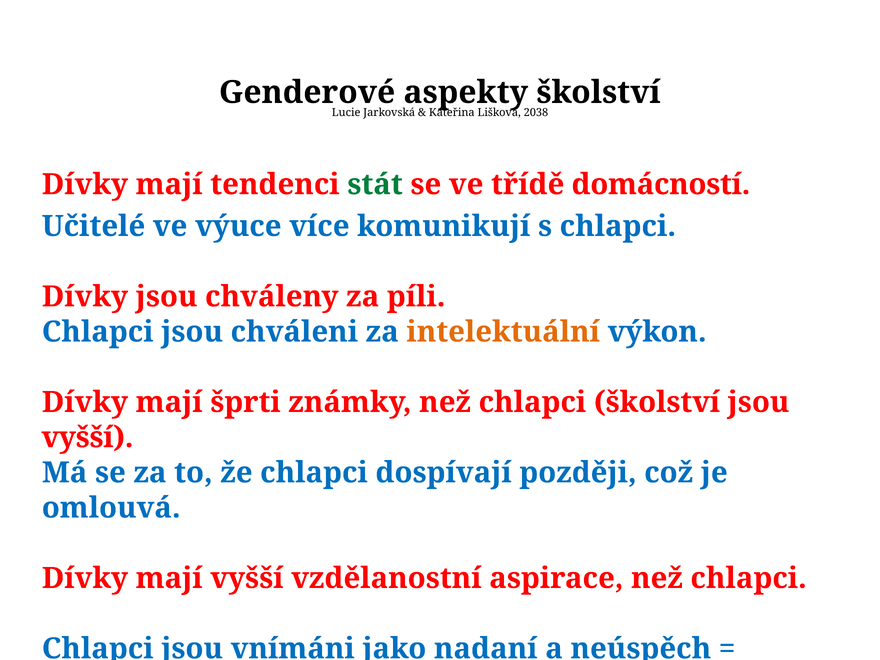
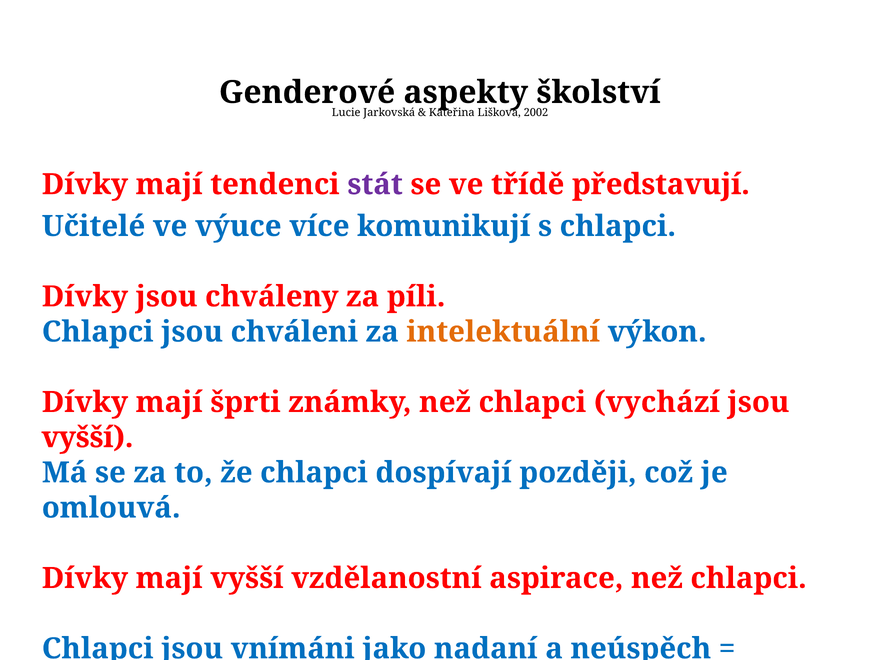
2038: 2038 -> 2002
stát colour: green -> purple
domácností: domácností -> představují
chlapci školství: školství -> vychází
